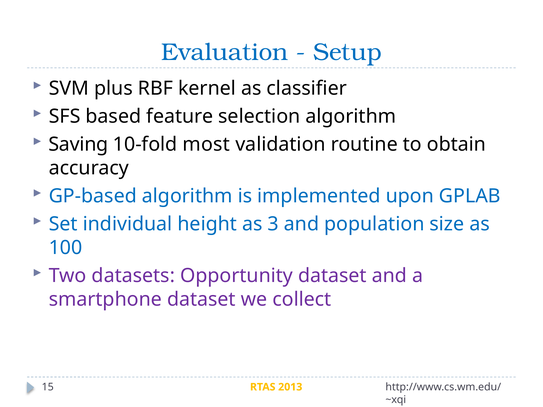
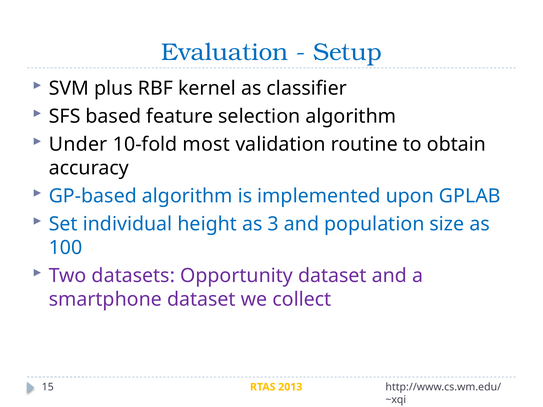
Saving: Saving -> Under
